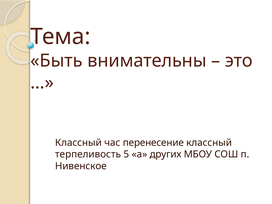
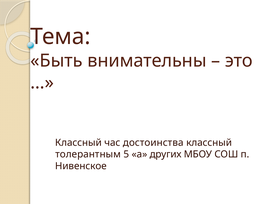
перенесение: перенесение -> достоинства
терпеливость: терпеливость -> толерантным
